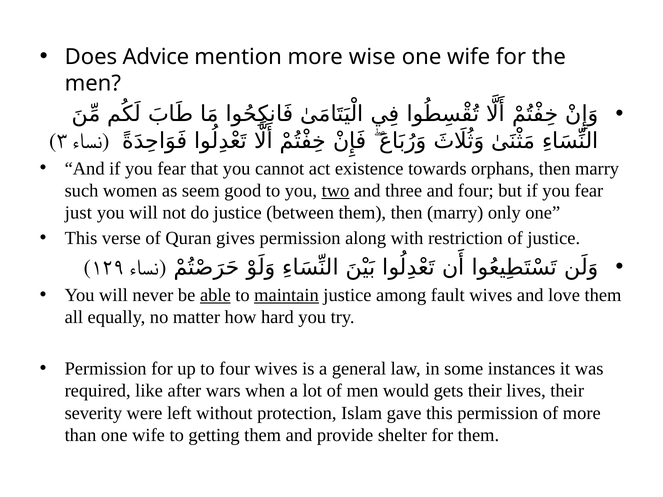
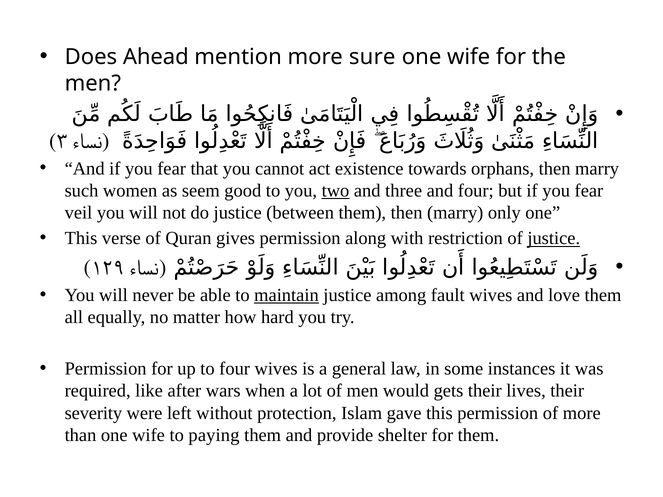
Advice: Advice -> Ahead
wise: wise -> sure
just: just -> veil
justice at (554, 239) underline: none -> present
able underline: present -> none
getting: getting -> paying
